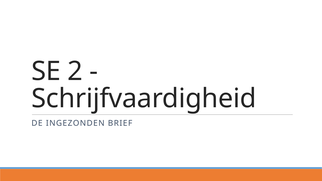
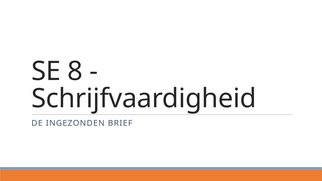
2: 2 -> 8
